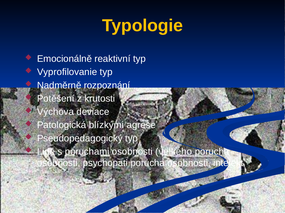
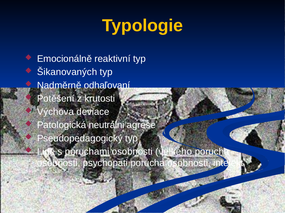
Vyprofilovanie: Vyprofilovanie -> Šikanovaných
rozpoznání: rozpoznání -> odhaľovaní
blízkými: blízkými -> neutrálni
